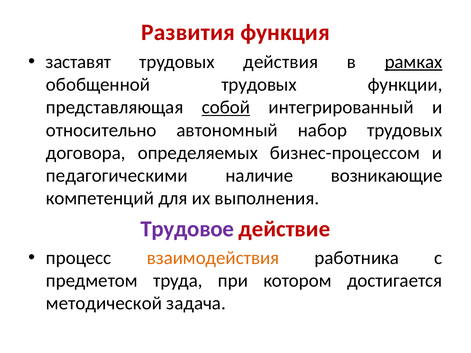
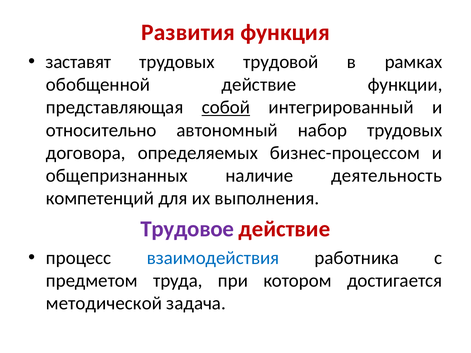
действия: действия -> трудовой
рамках underline: present -> none
обобщенной трудовых: трудовых -> действие
педагогическими: педагогическими -> общепризнанных
возникающие: возникающие -> деятельность
взаимодействия colour: orange -> blue
